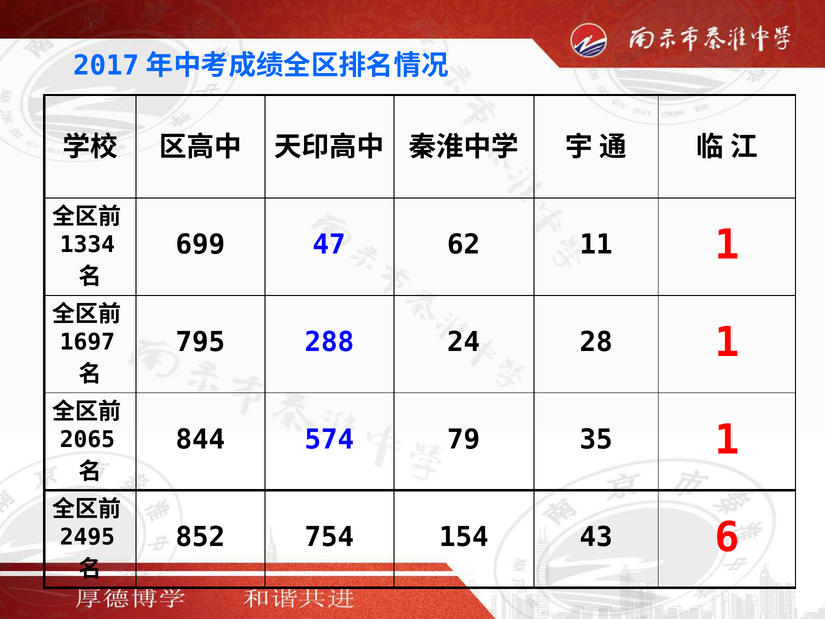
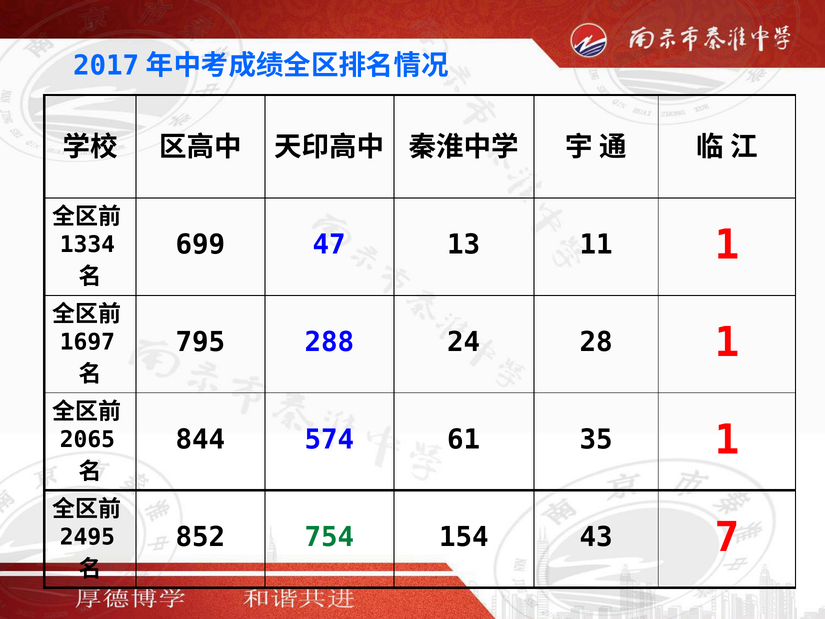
62: 62 -> 13
79: 79 -> 61
754 colour: black -> green
6: 6 -> 7
